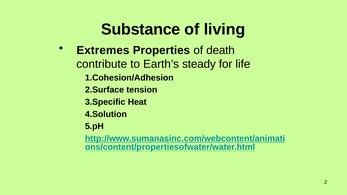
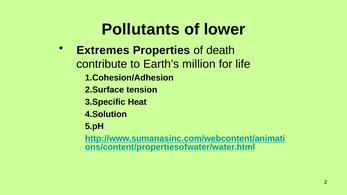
Substance: Substance -> Pollutants
living: living -> lower
steady: steady -> million
